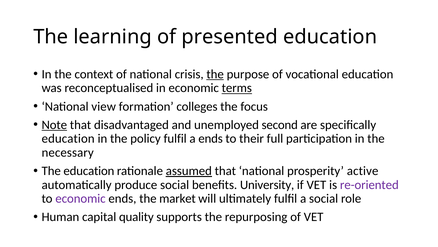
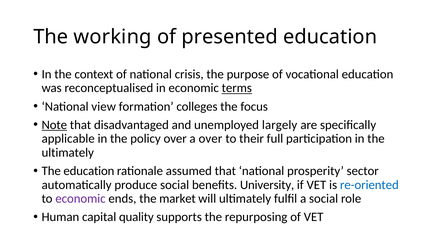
learning: learning -> working
the at (215, 74) underline: present -> none
second: second -> largely
education at (68, 138): education -> applicable
policy fulfil: fulfil -> over
a ends: ends -> over
necessary at (68, 152): necessary -> ultimately
assumed underline: present -> none
active: active -> sector
re-oriented colour: purple -> blue
